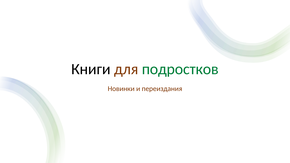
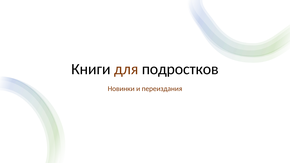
подростков colour: green -> black
